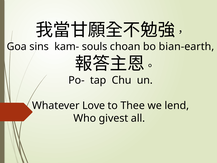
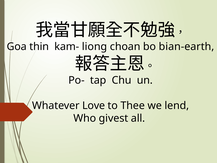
sins: sins -> thin
souls: souls -> liong
